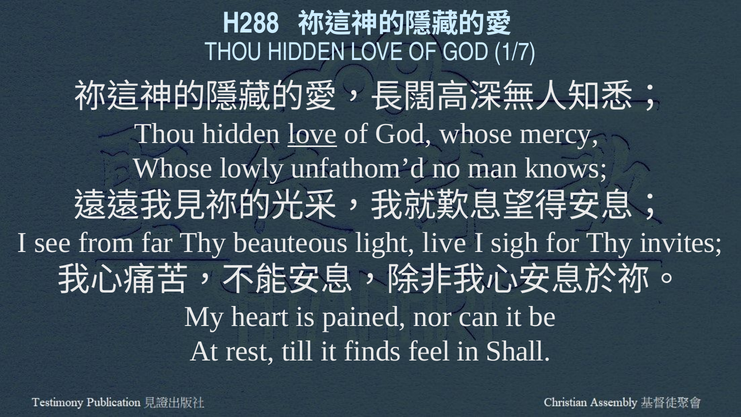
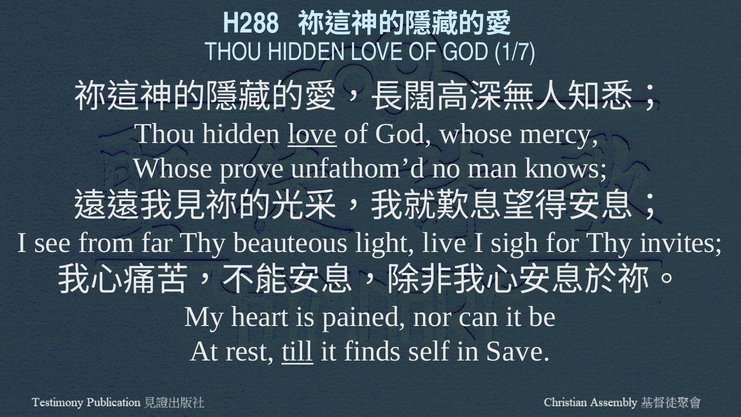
lowly: lowly -> prove
till underline: none -> present
feel: feel -> self
Shall: Shall -> Save
